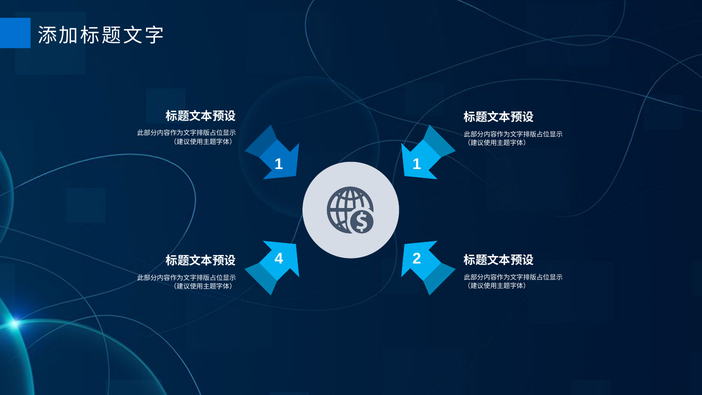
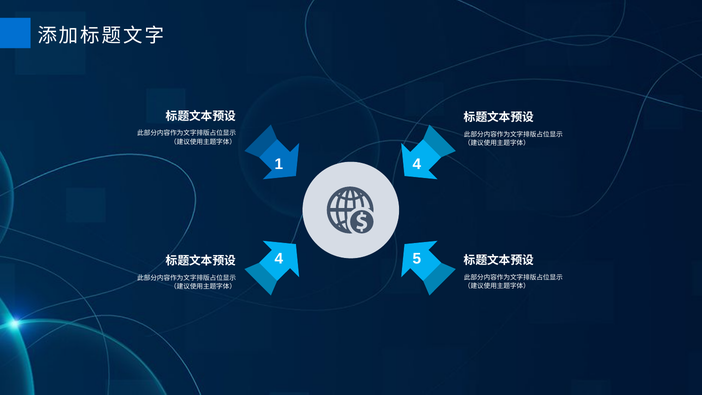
1 1: 1 -> 4
2: 2 -> 5
